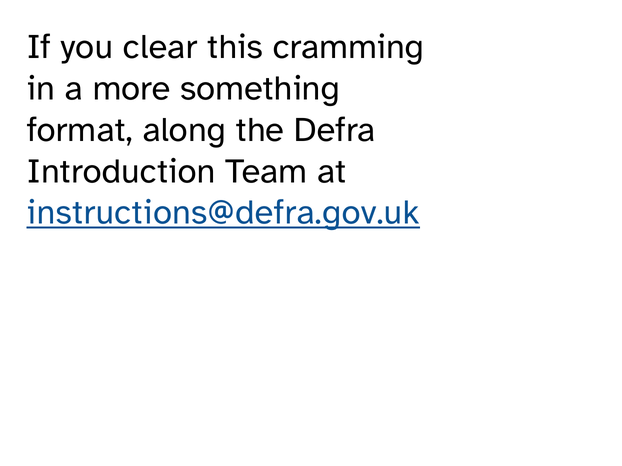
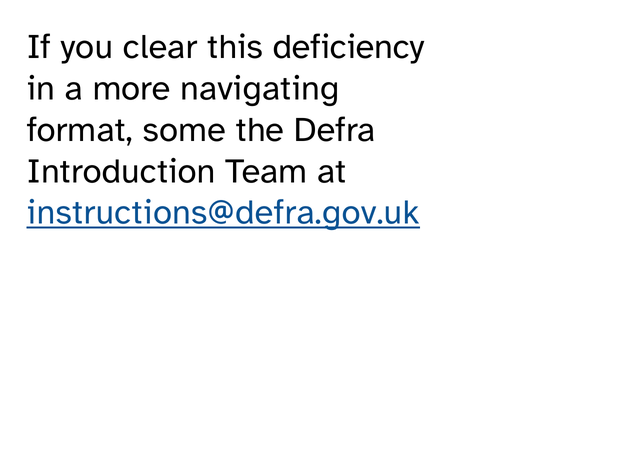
cramming: cramming -> deficiency
something: something -> navigating
along: along -> some
